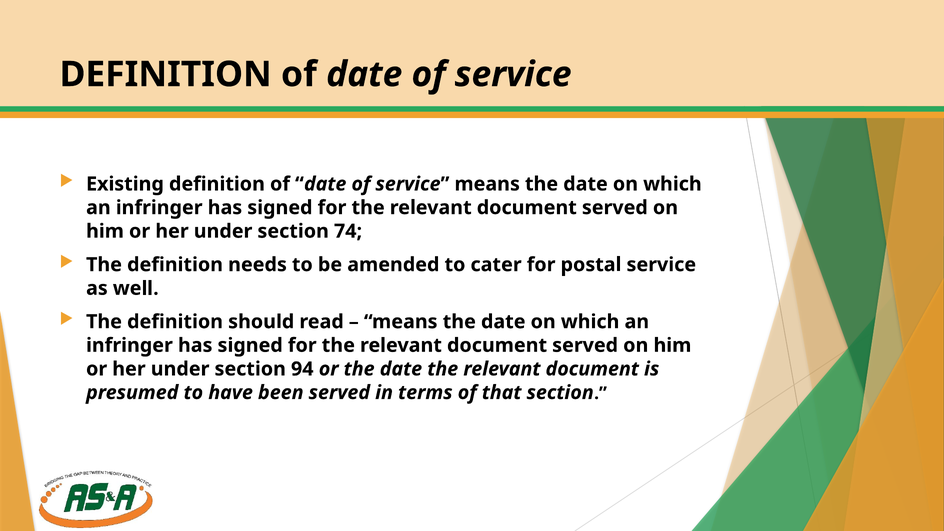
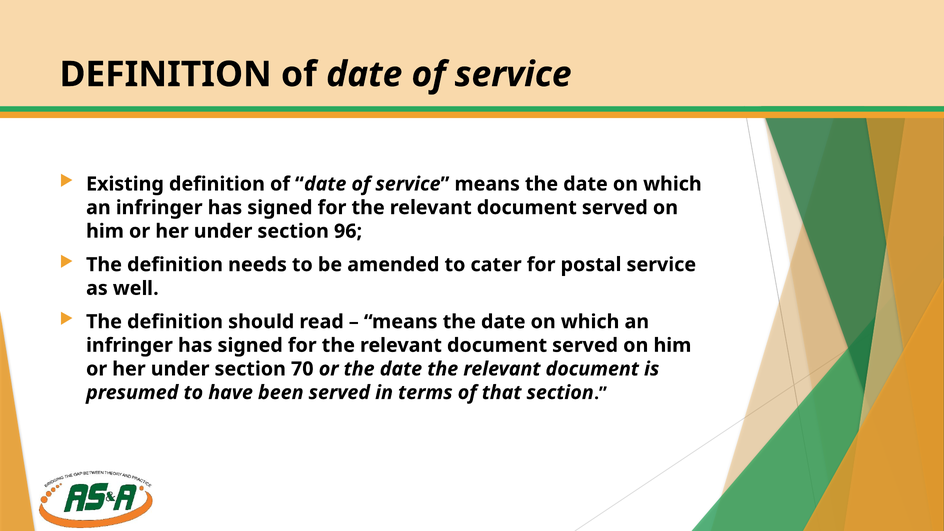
74: 74 -> 96
94: 94 -> 70
